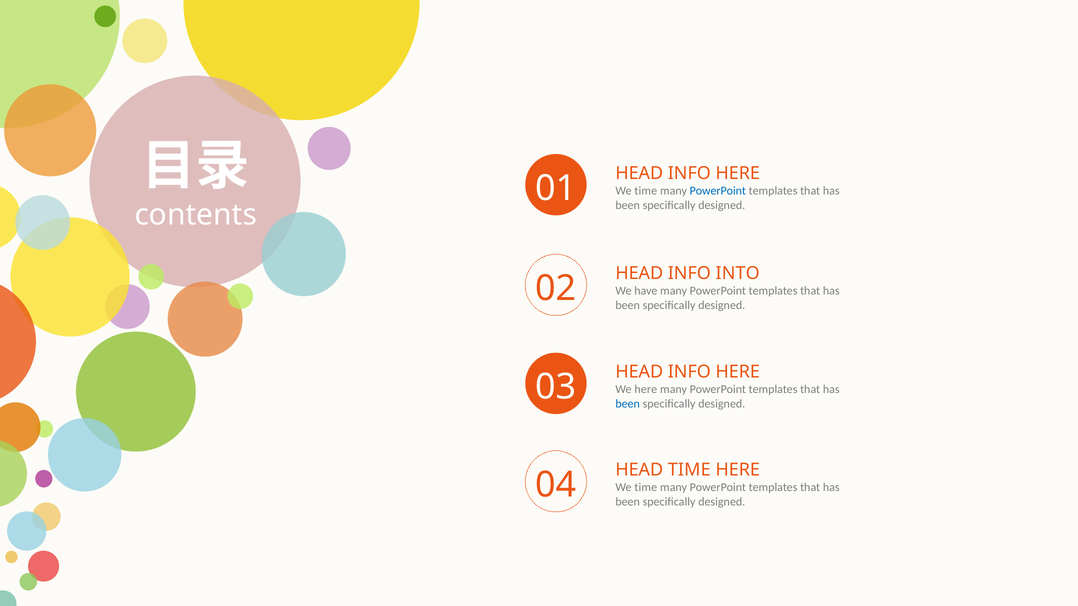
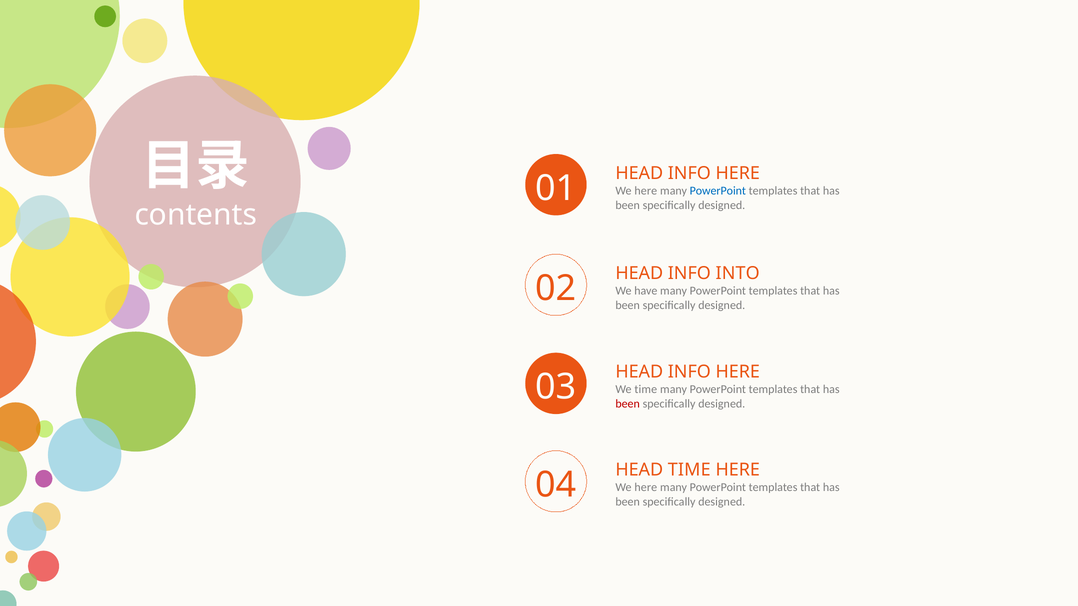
time at (646, 191): time -> here
We here: here -> time
been at (628, 404) colour: blue -> red
time at (646, 487): time -> here
